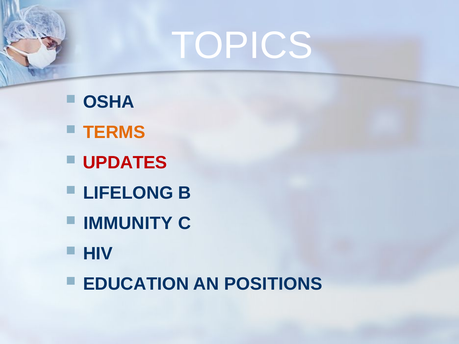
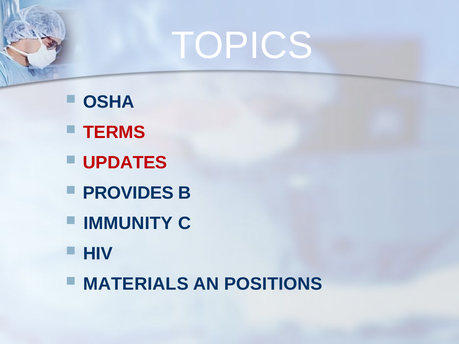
TERMS colour: orange -> red
LIFELONG: LIFELONG -> PROVIDES
EDUCATION: EDUCATION -> MATERIALS
